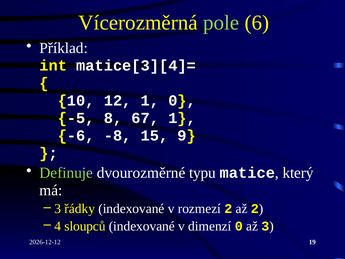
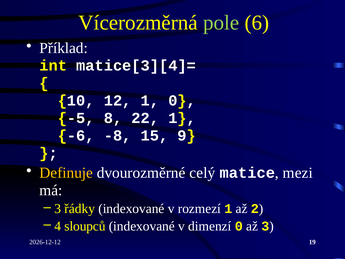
67: 67 -> 22
Definuje colour: light green -> yellow
typu: typu -> celý
který: který -> mezi
rozmezí 2: 2 -> 1
